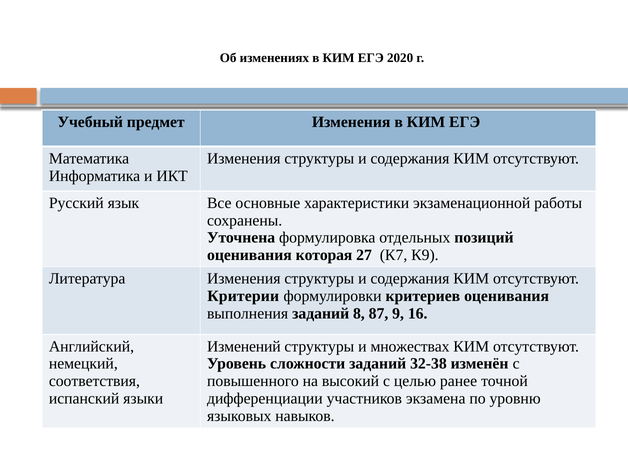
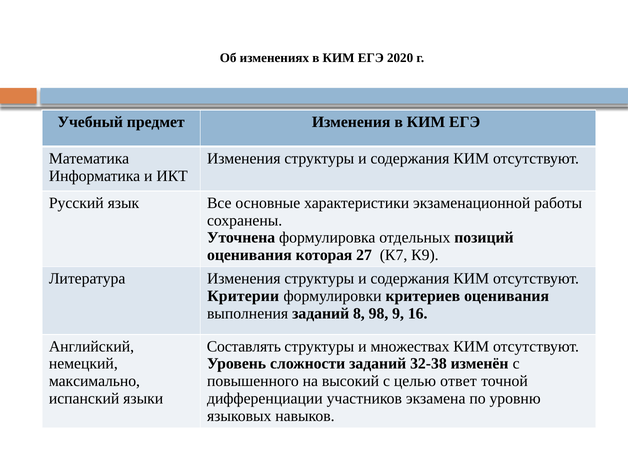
87: 87 -> 98
Изменений: Изменений -> Составлять
соответствия: соответствия -> максимально
ранее: ранее -> ответ
